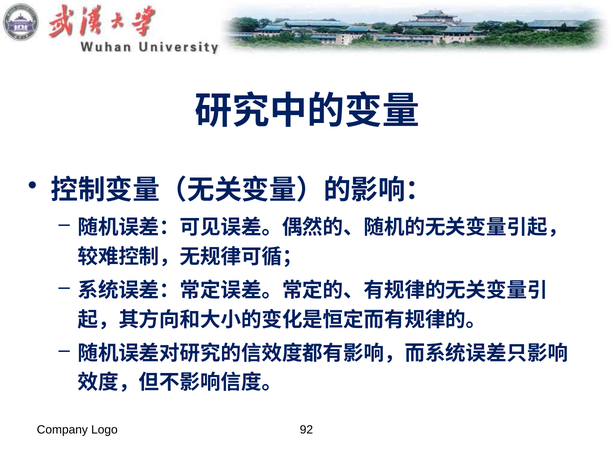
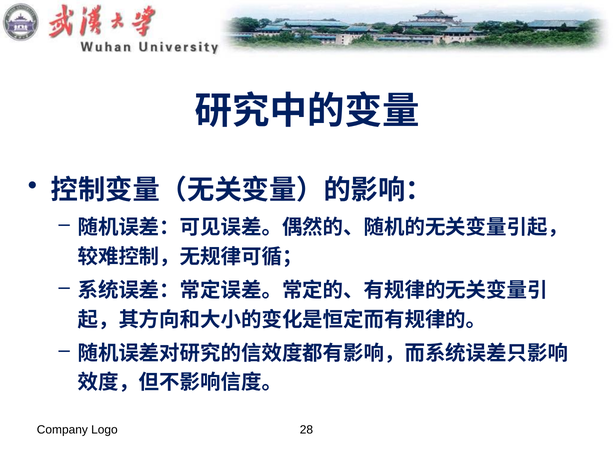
92: 92 -> 28
